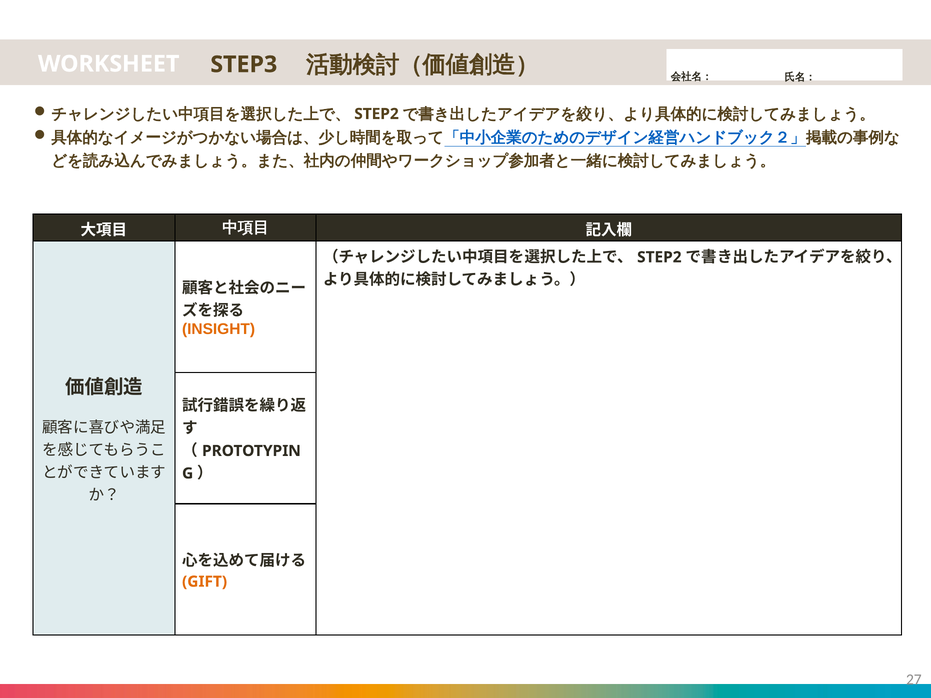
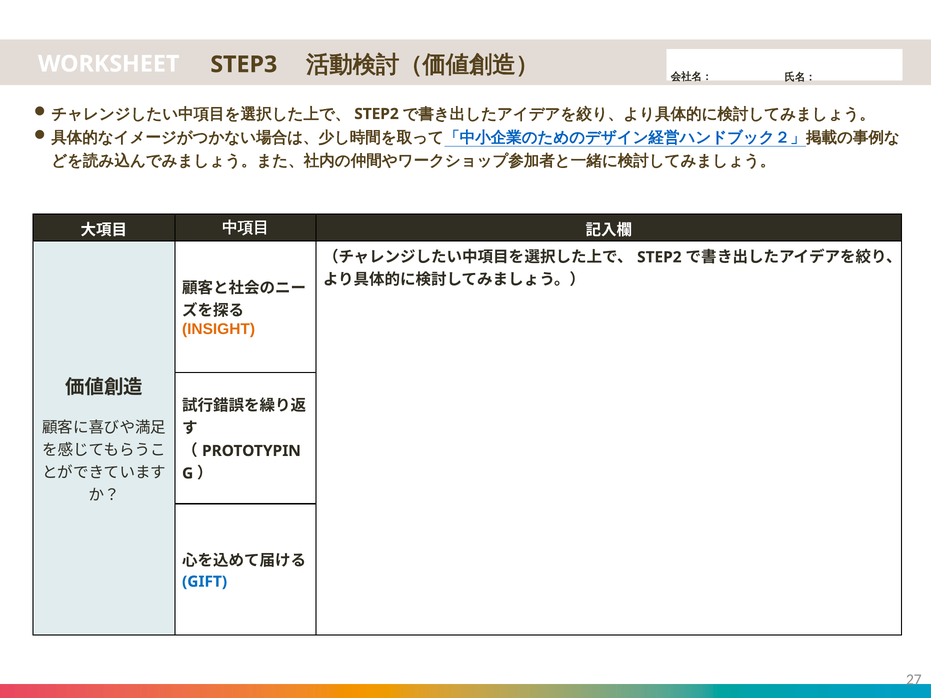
GIFT colour: orange -> blue
